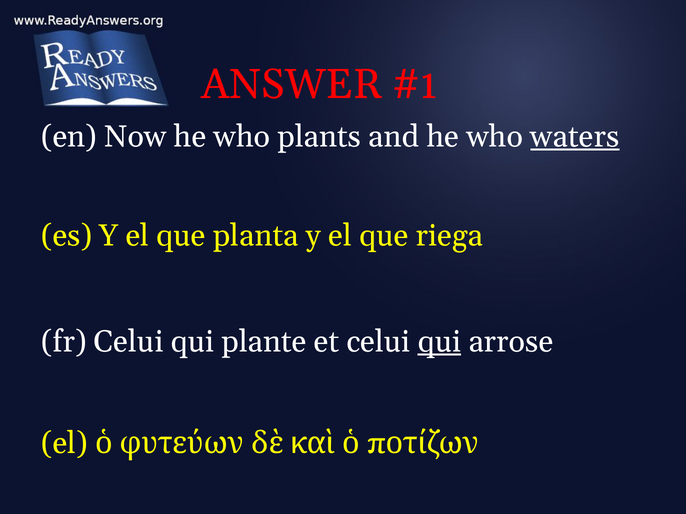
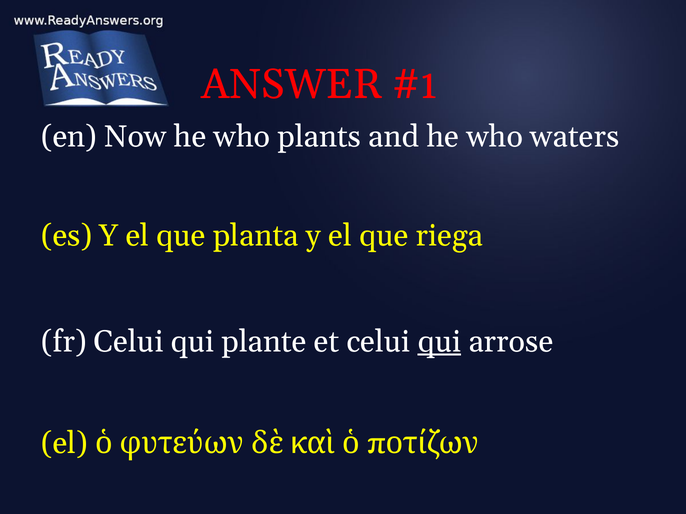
waters underline: present -> none
